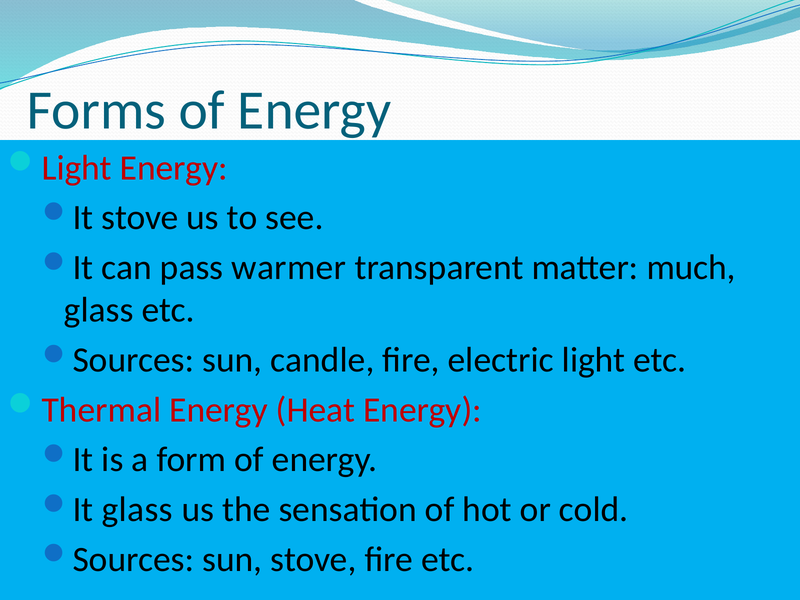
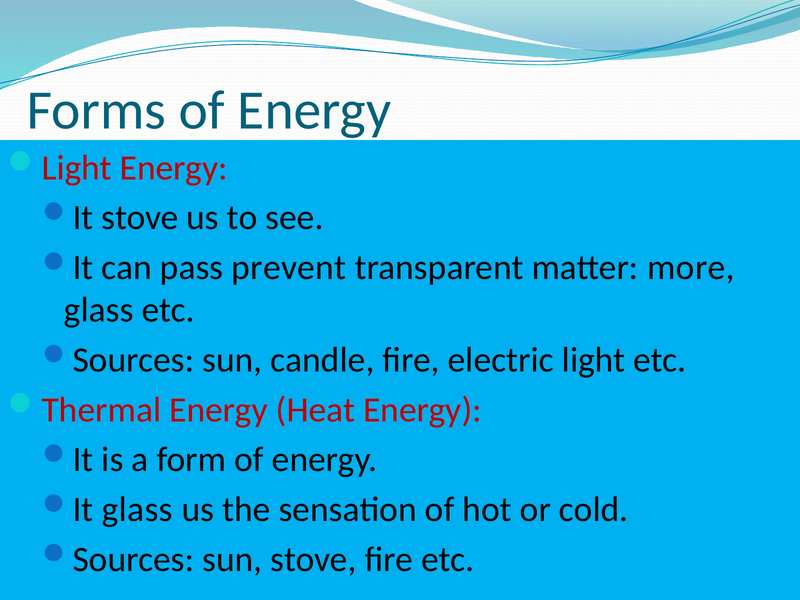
warmer: warmer -> prevent
much: much -> more
